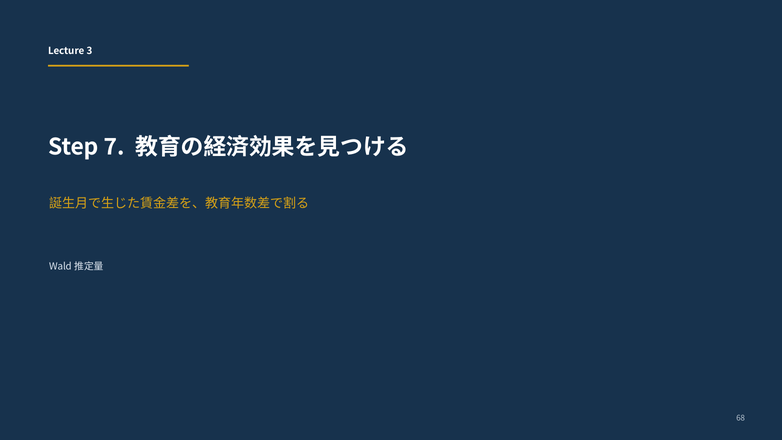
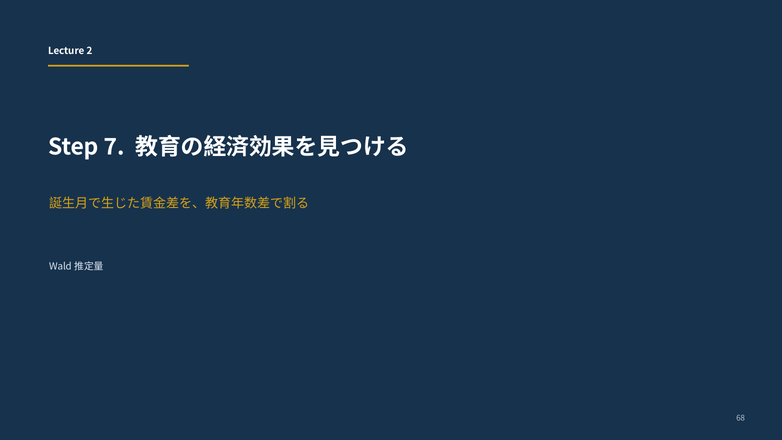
3: 3 -> 2
